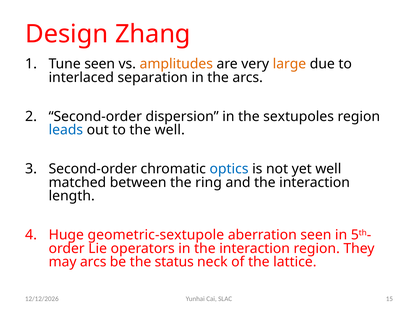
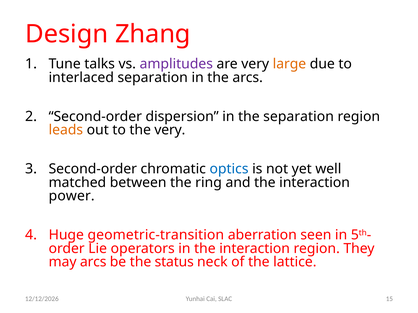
Tune seen: seen -> talks
amplitudes colour: orange -> purple
the sextupoles: sextupoles -> separation
leads colour: blue -> orange
the well: well -> very
length: length -> power
geometric-sextupole: geometric-sextupole -> geometric-transition
